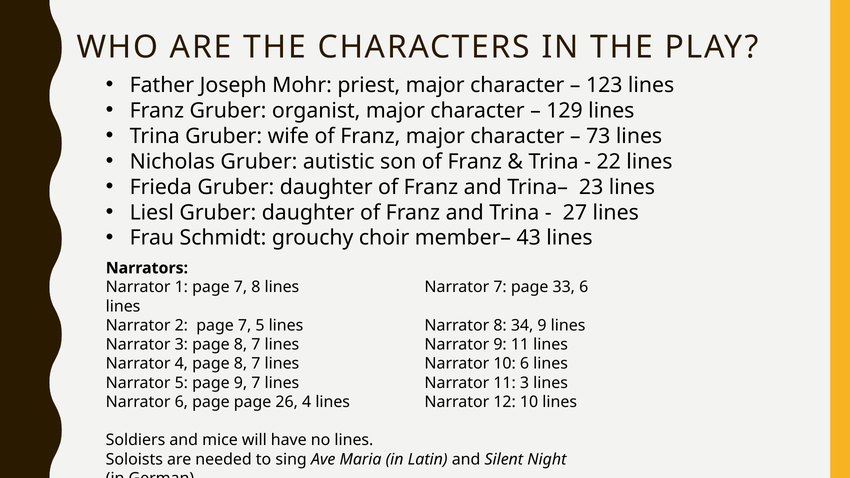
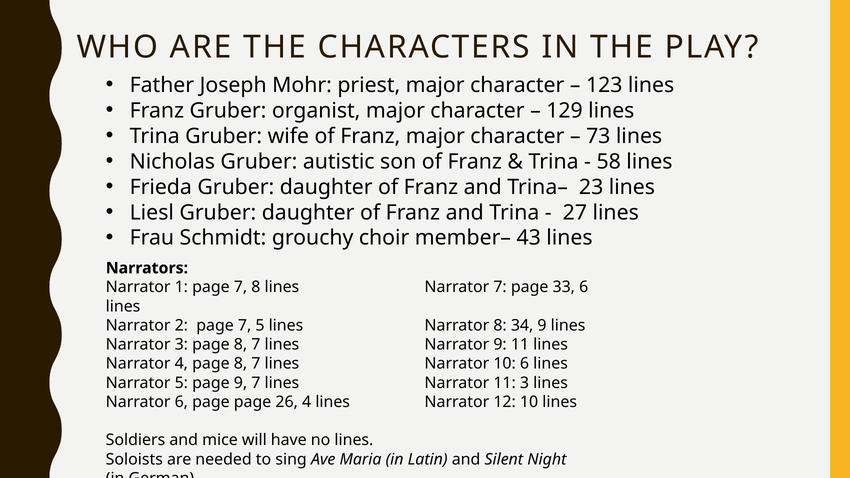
22: 22 -> 58
